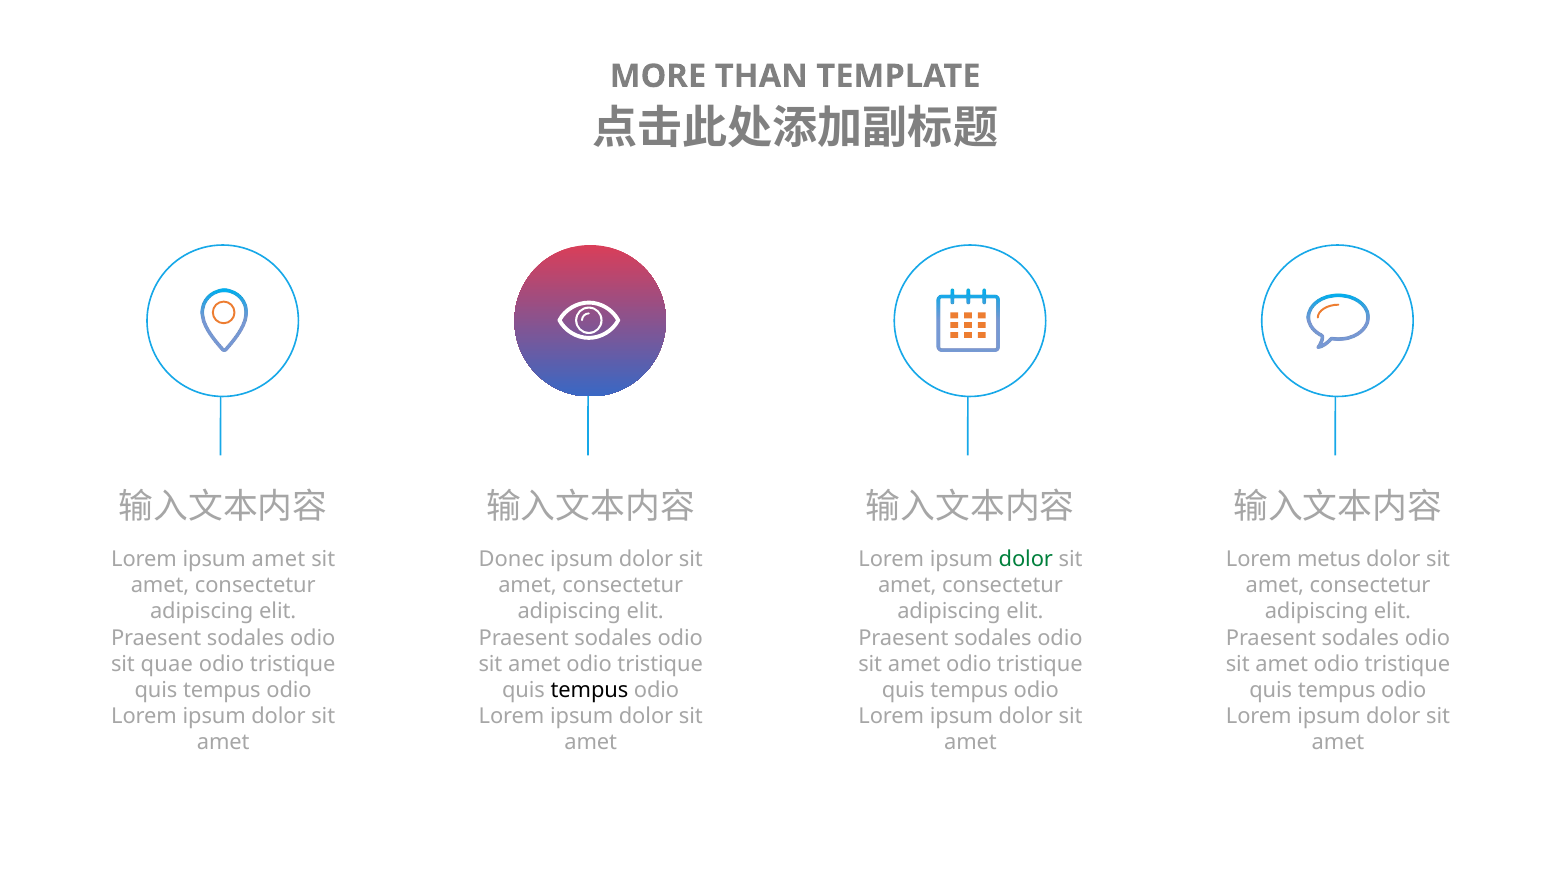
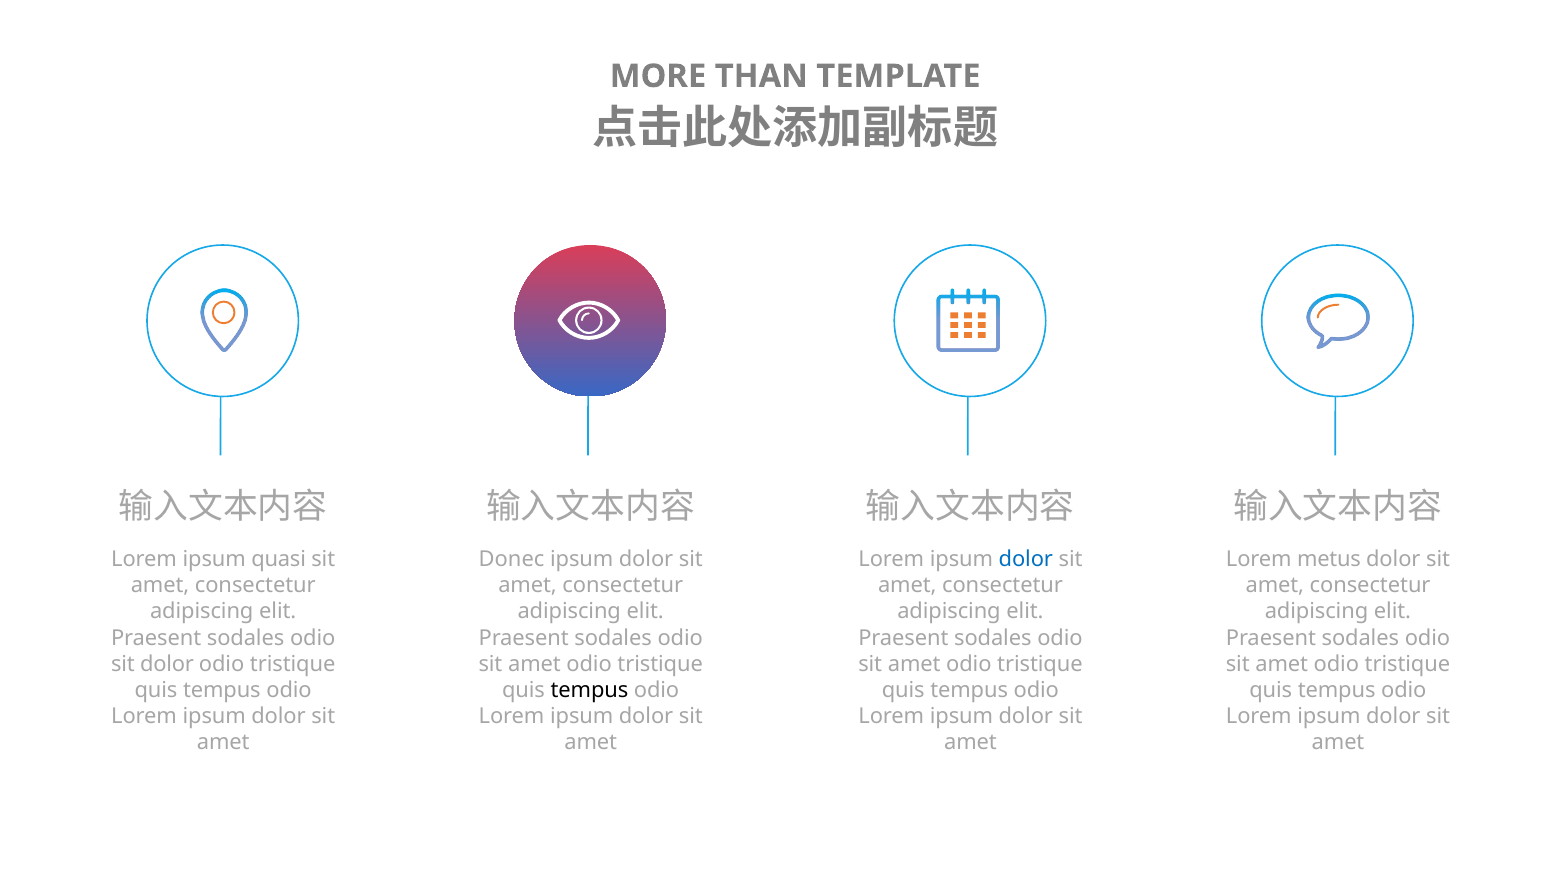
ipsum amet: amet -> quasi
dolor at (1026, 559) colour: green -> blue
sit quae: quae -> dolor
